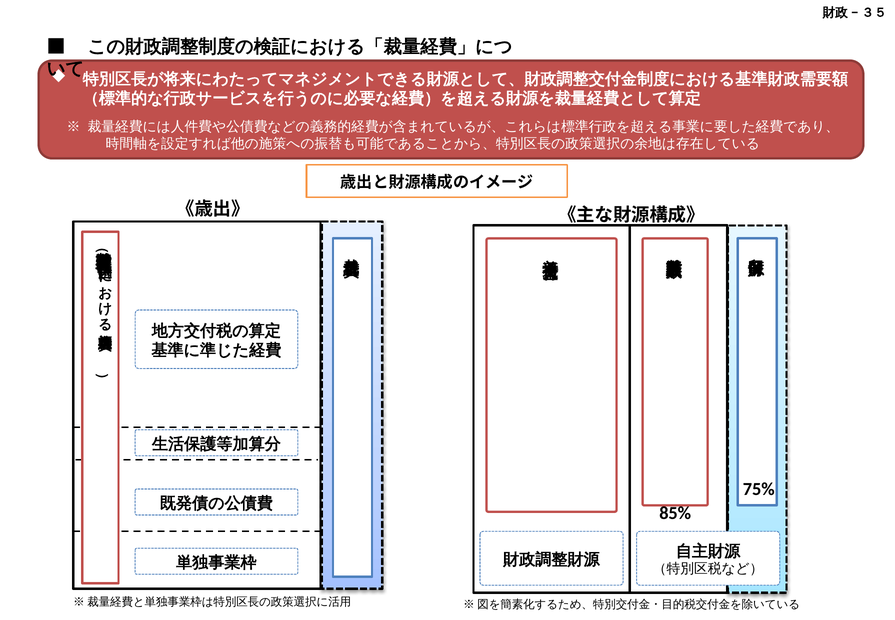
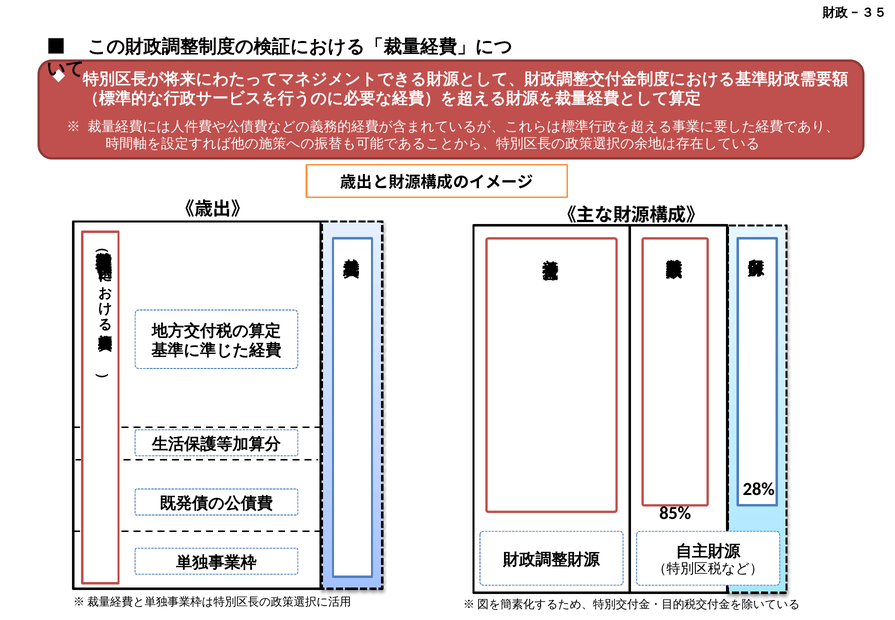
75%: 75% -> 28%
